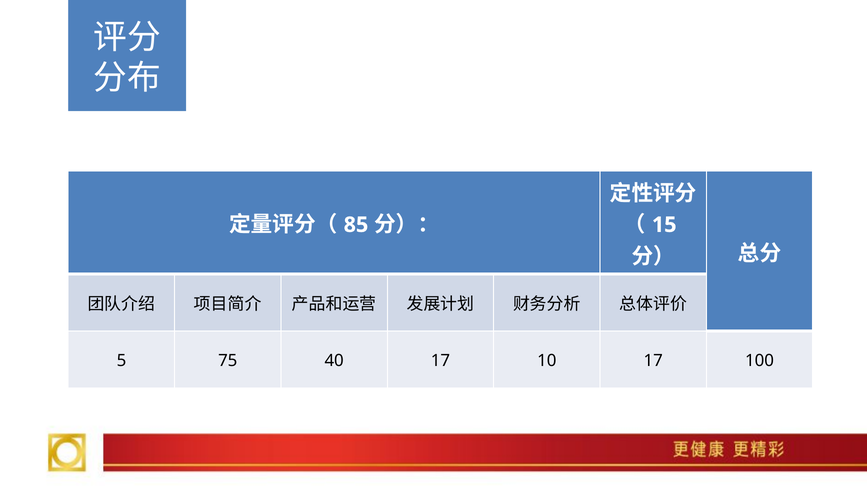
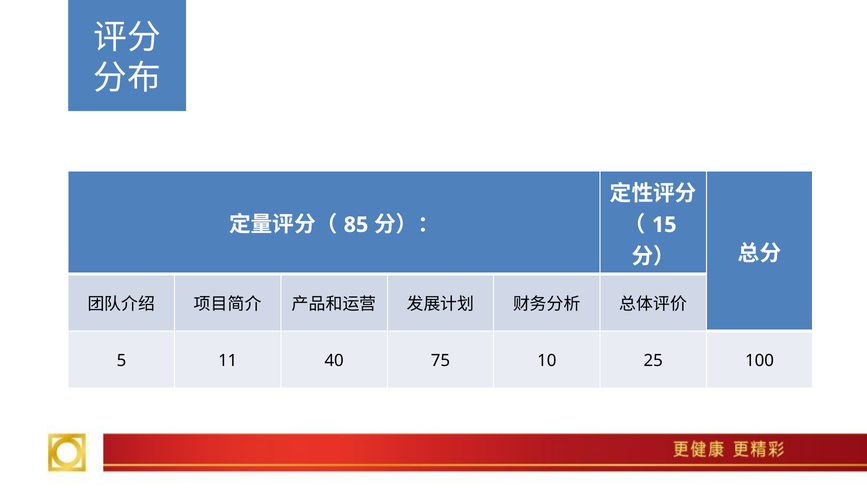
75: 75 -> 11
40 17: 17 -> 75
10 17: 17 -> 25
